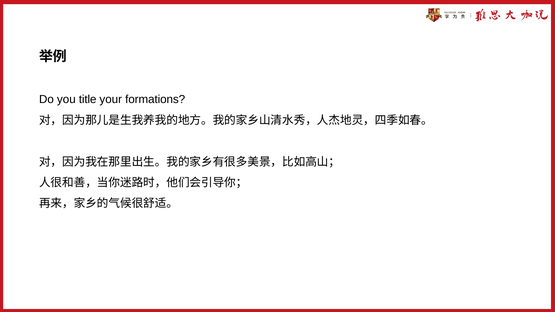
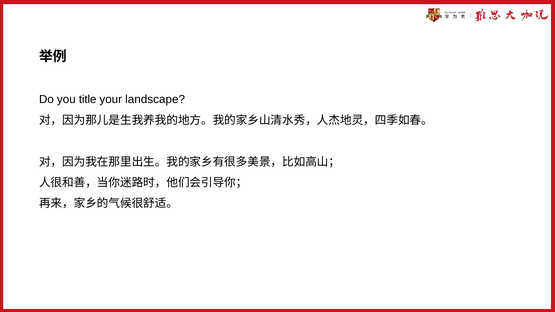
formations: formations -> landscape
